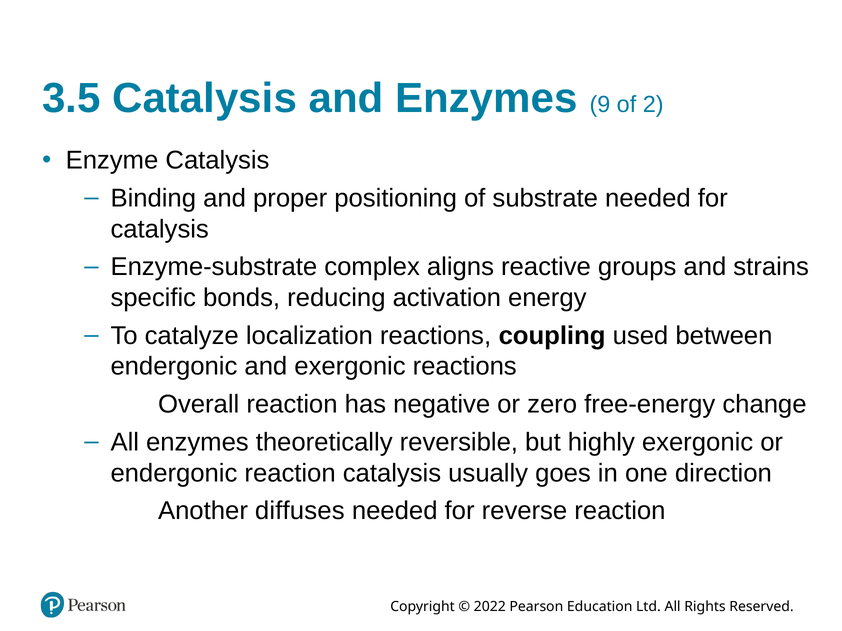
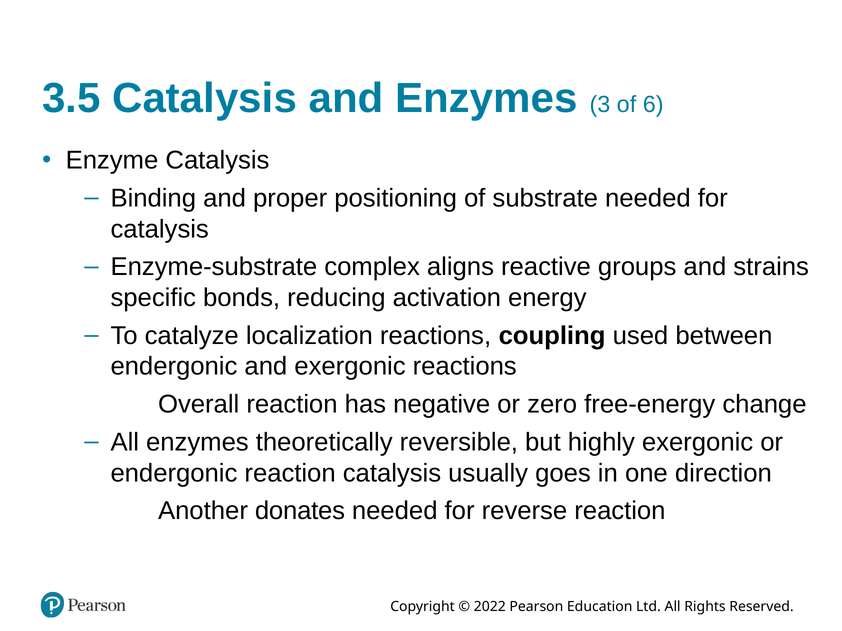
9: 9 -> 3
2: 2 -> 6
diffuses: diffuses -> donates
